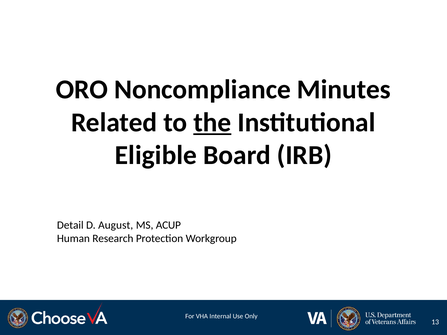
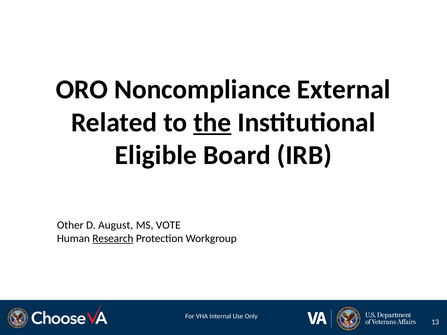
Minutes: Minutes -> External
Detail: Detail -> Other
ACUP: ACUP -> VOTE
Research underline: none -> present
